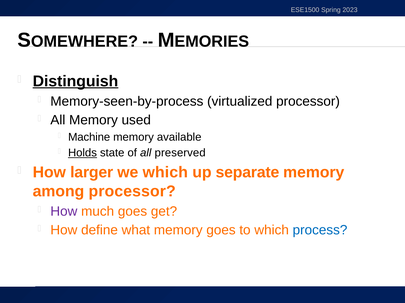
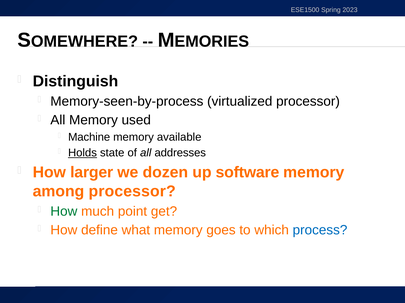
Distinguish underline: present -> none
preserved: preserved -> addresses
we which: which -> dozen
separate: separate -> software
How at (64, 212) colour: purple -> green
much goes: goes -> point
